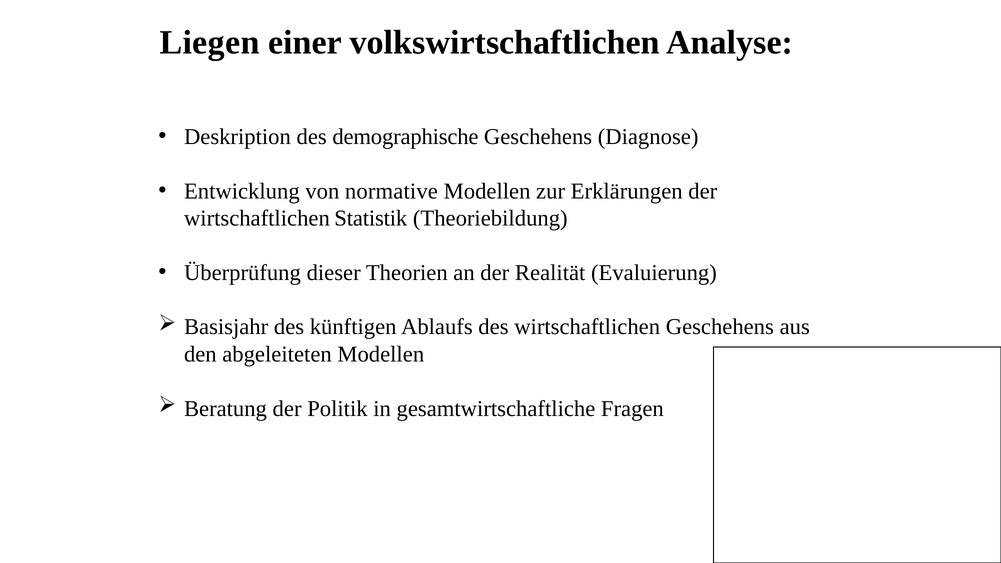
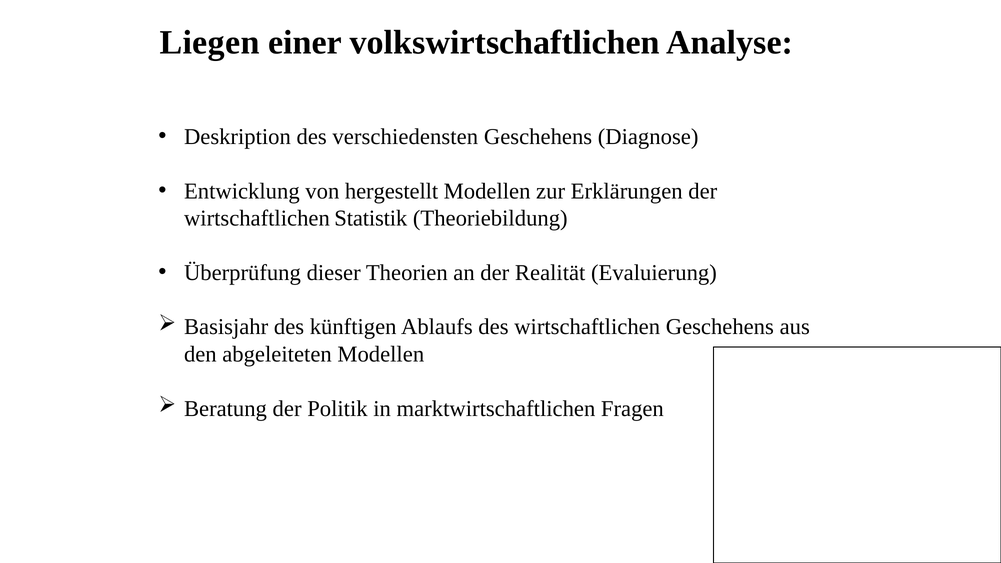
demographische: demographische -> verschiedensten
normative: normative -> hergestellt
gesamtwirtschaftliche: gesamtwirtschaftliche -> marktwirtschaftlichen
